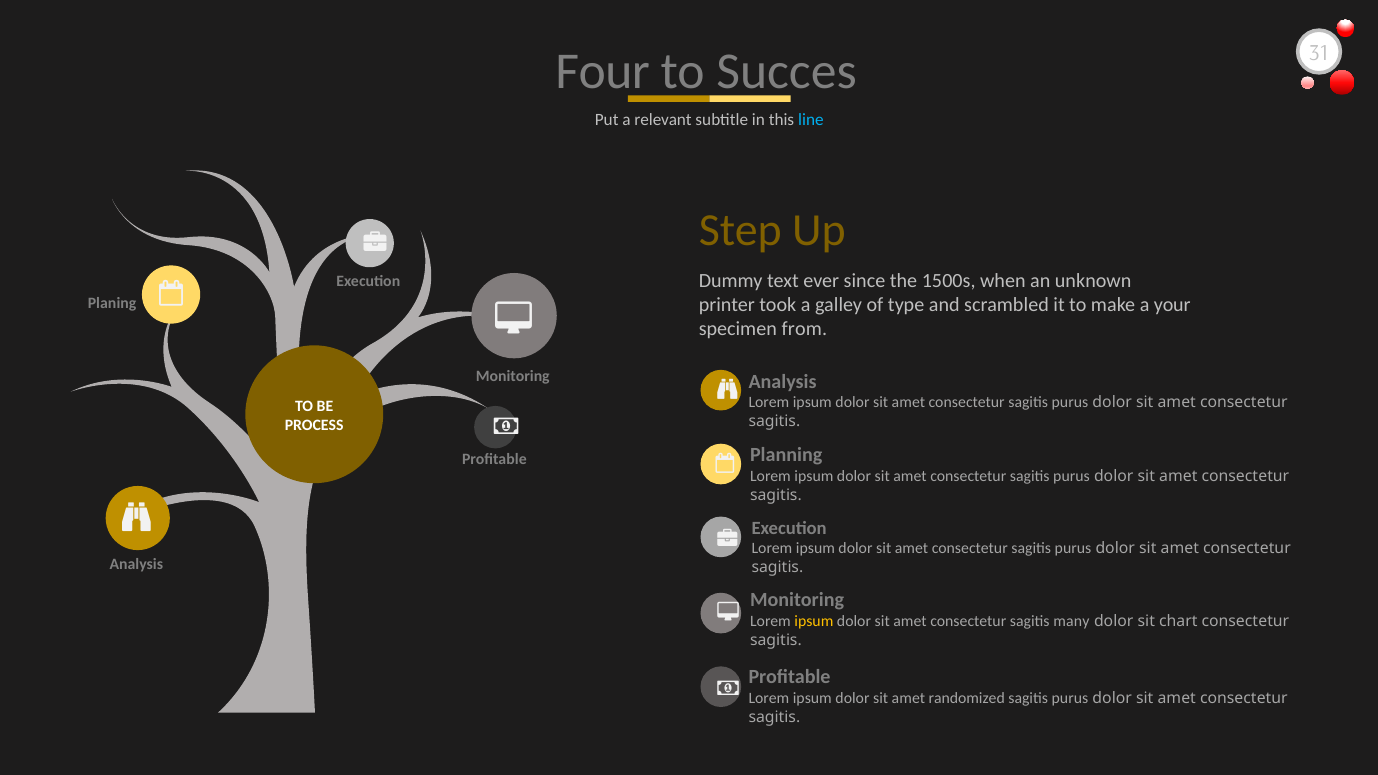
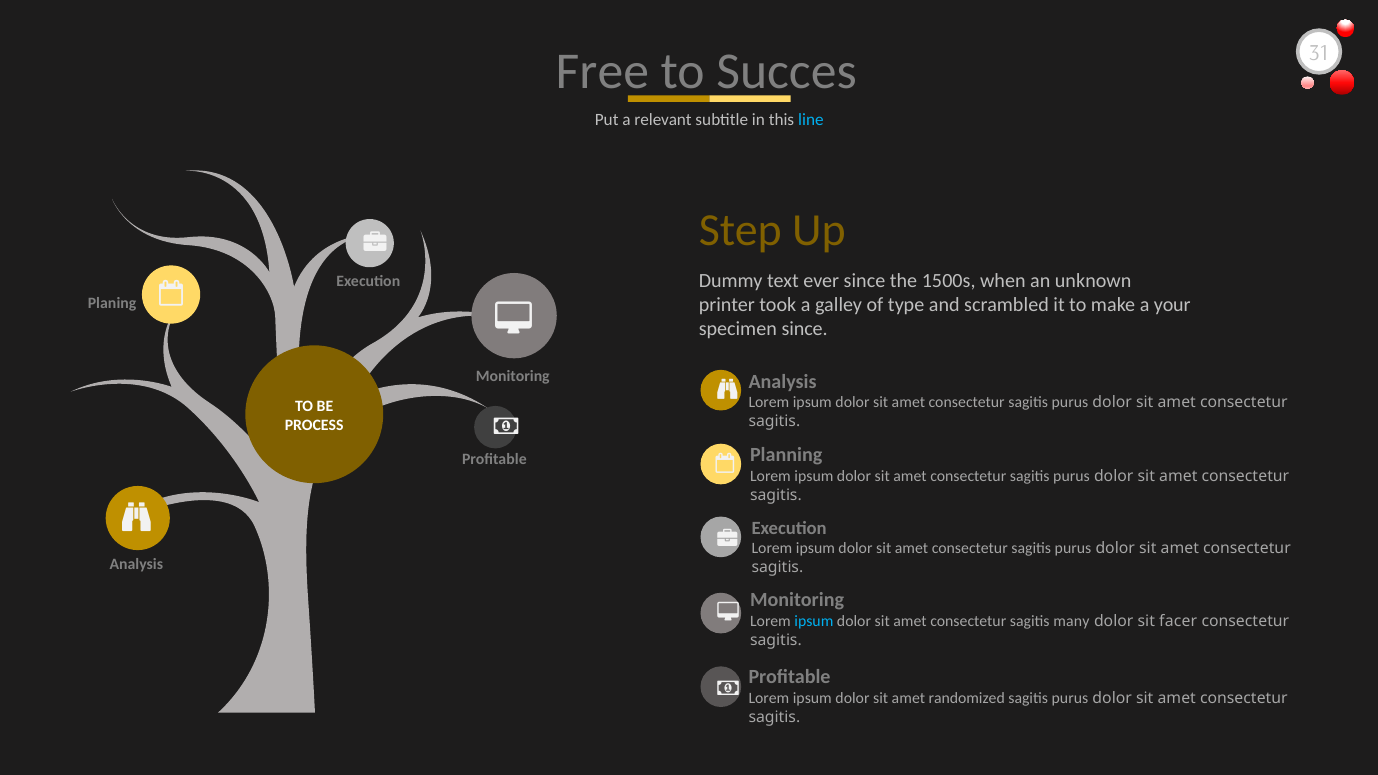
Four: Four -> Free
specimen from: from -> since
ipsum at (814, 622) colour: yellow -> light blue
chart: chart -> facer
